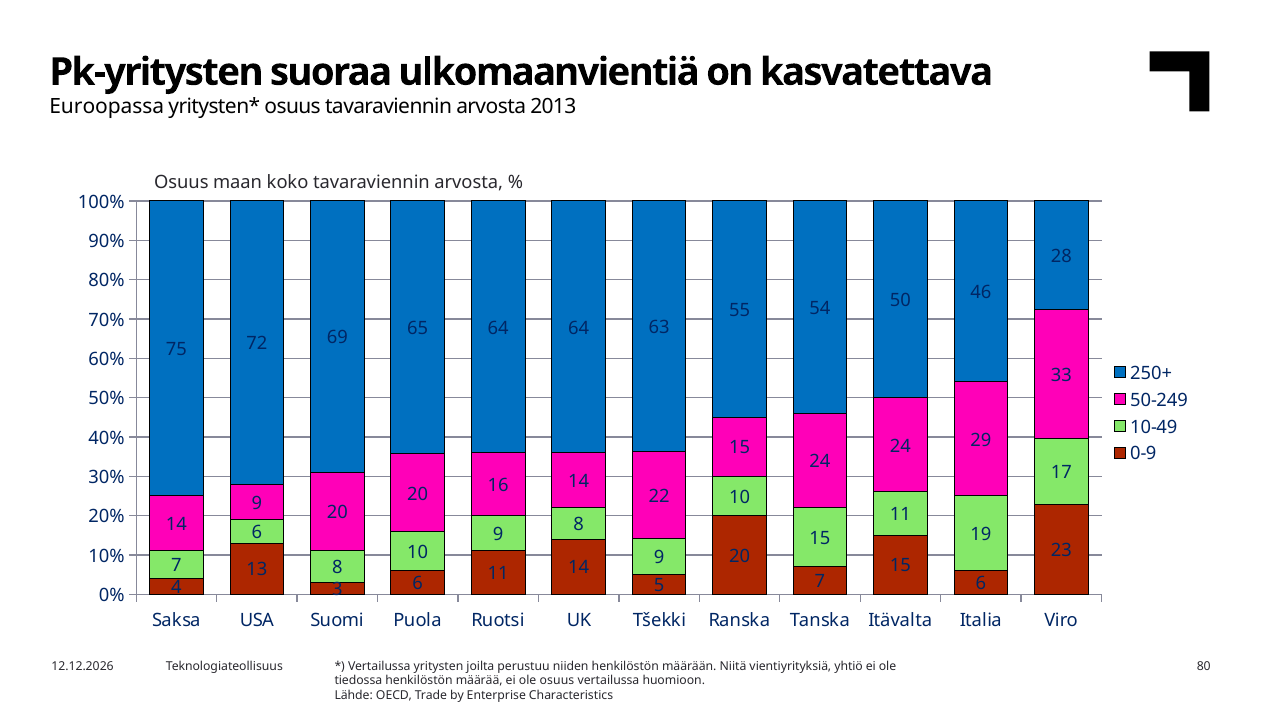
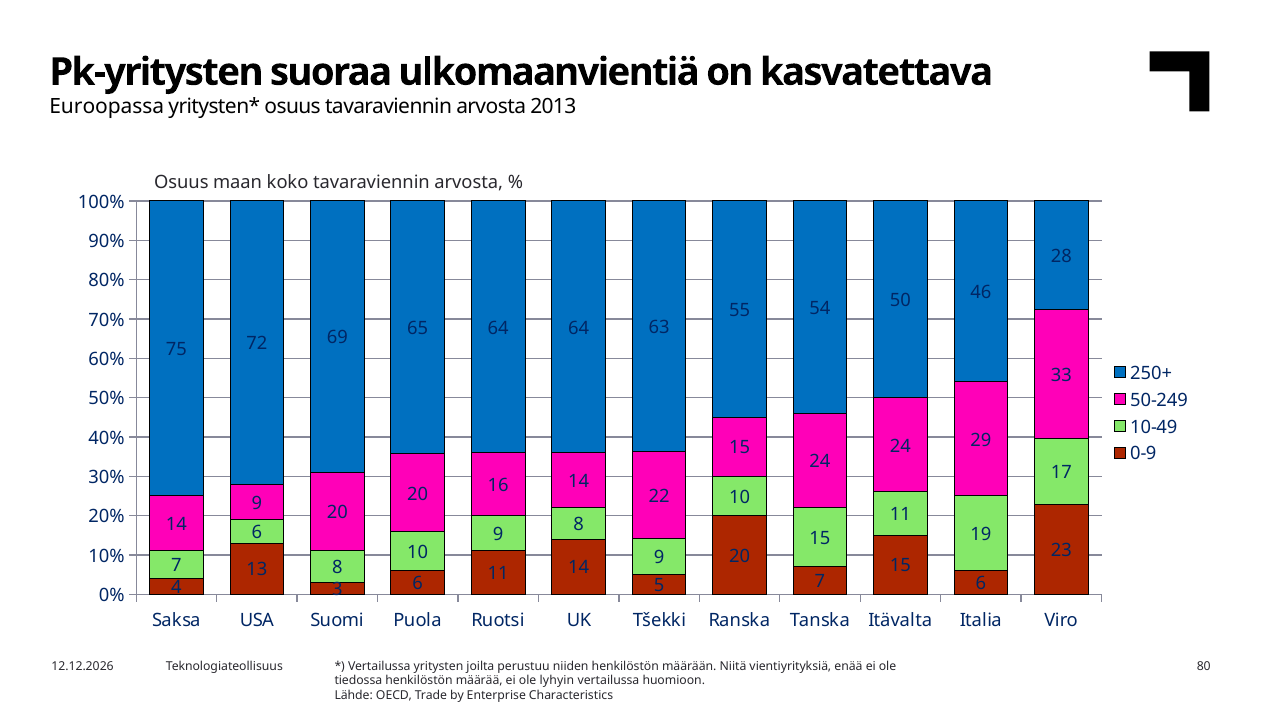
yhtiö: yhtiö -> enää
ole osuus: osuus -> lyhyin
